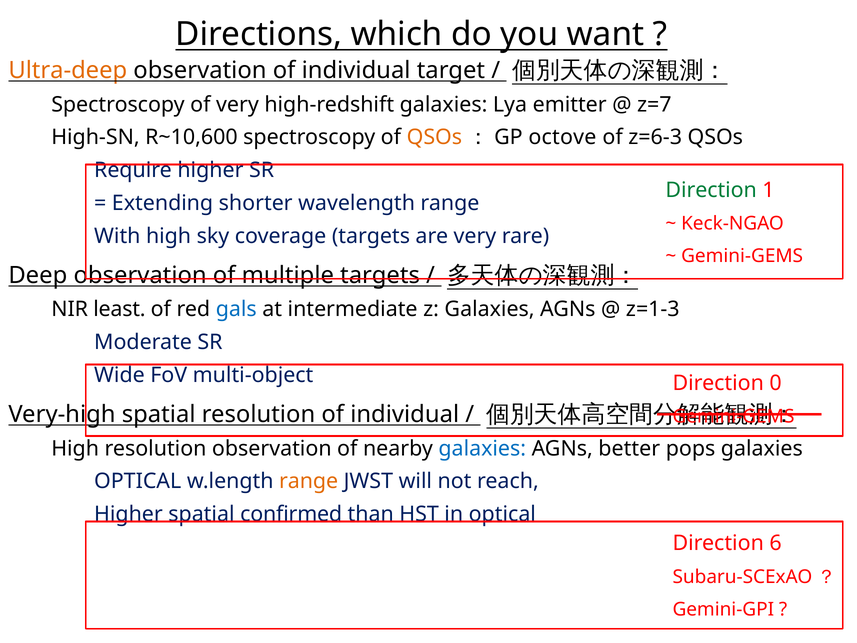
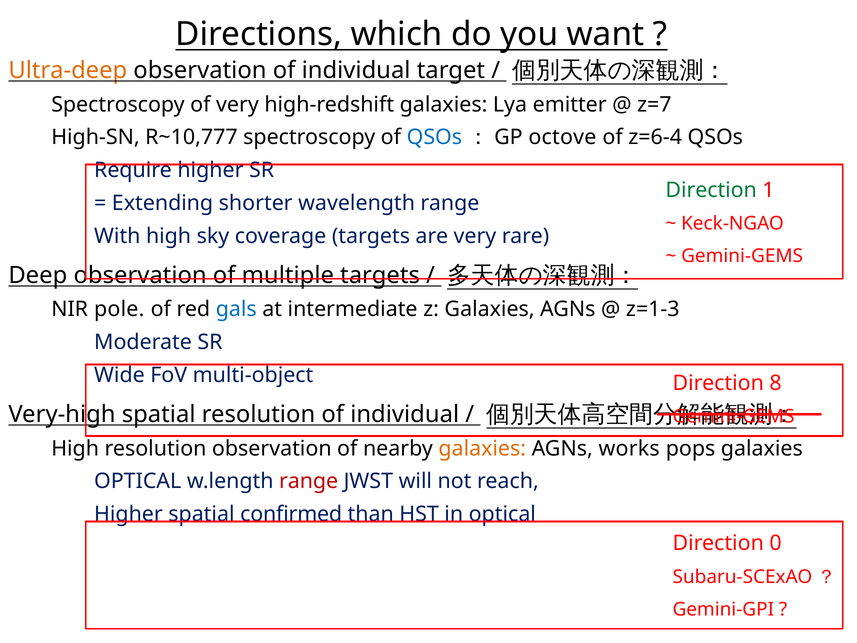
R~10,600: R~10,600 -> R~10,777
QSOs at (434, 137) colour: orange -> blue
z=6-3: z=6-3 -> z=6-4
least: least -> pole
0: 0 -> 8
galaxies at (482, 448) colour: blue -> orange
better: better -> works
range at (309, 481) colour: orange -> red
6: 6 -> 0
